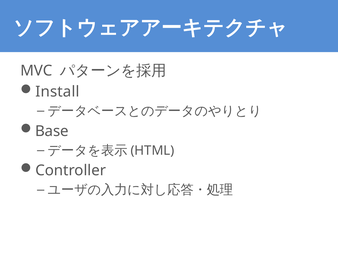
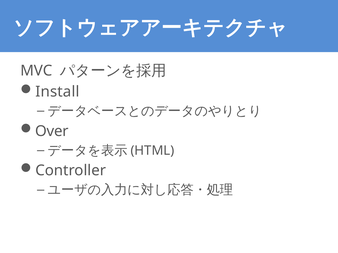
Base: Base -> Over
